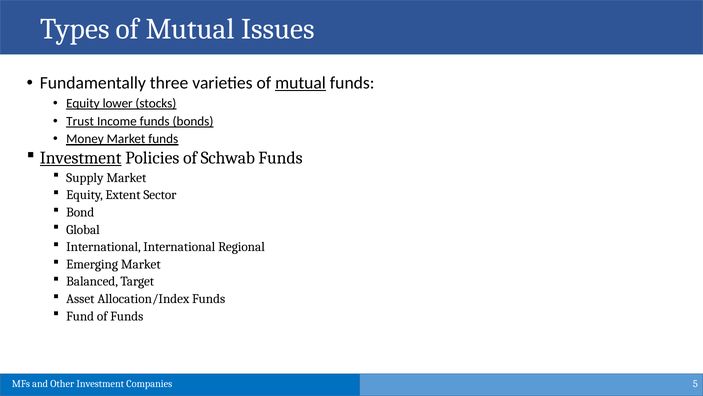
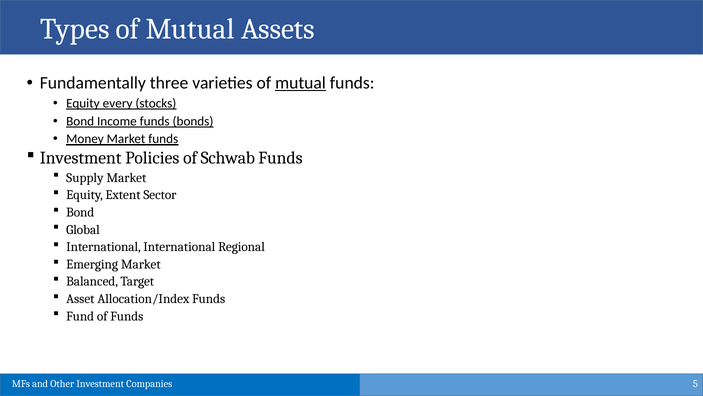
Issues: Issues -> Assets
lower: lower -> every
Trust at (80, 121): Trust -> Bond
Investment at (81, 158) underline: present -> none
